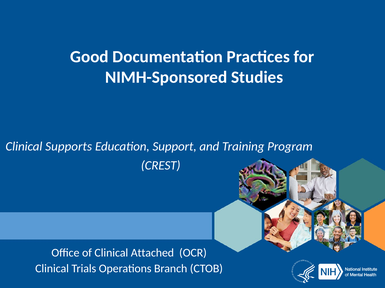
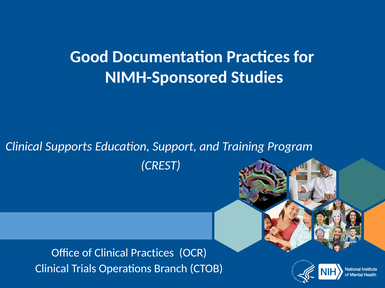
Clinical Attached: Attached -> Practices
